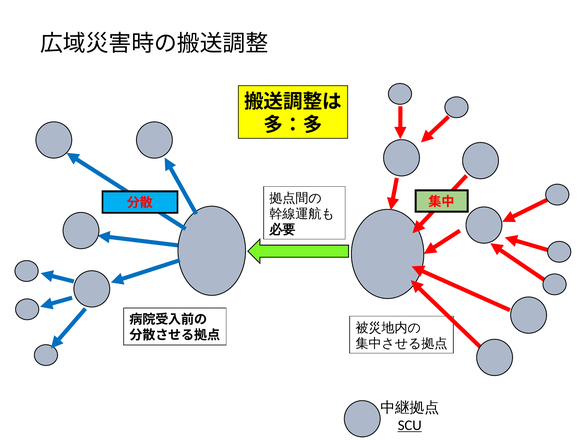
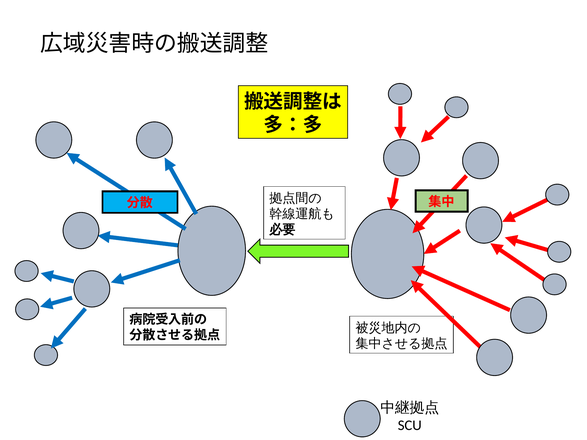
SCU underline: present -> none
